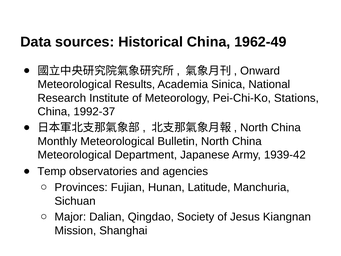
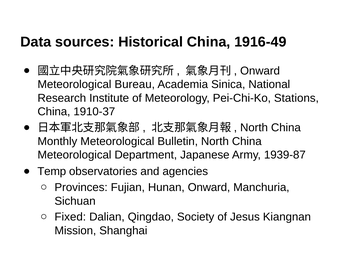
1962-49: 1962-49 -> 1916-49
Results: Results -> Bureau
1992-37: 1992-37 -> 1910-37
1939-42: 1939-42 -> 1939-87
Hunan Latitude: Latitude -> Onward
Major: Major -> Fixed
